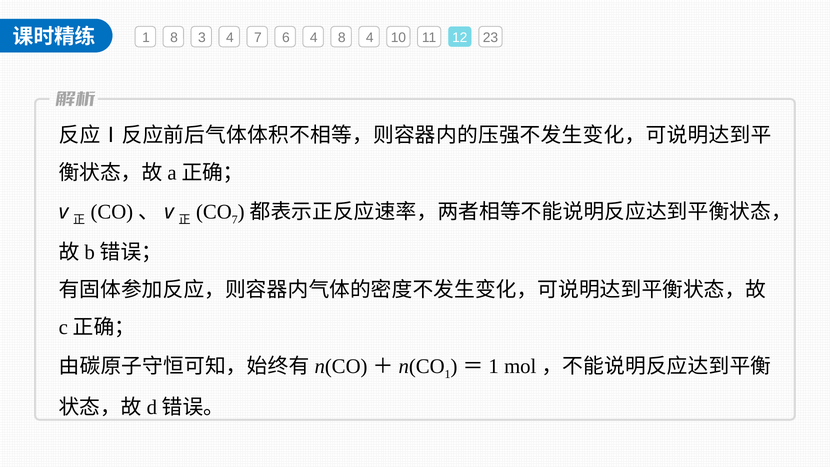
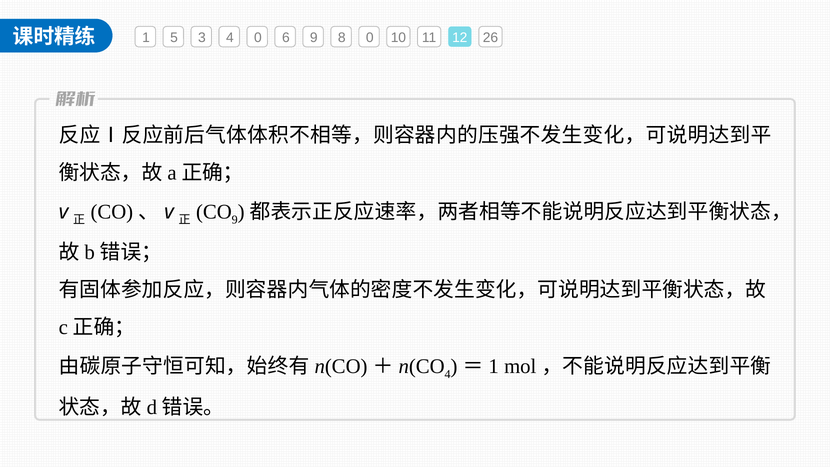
1 8: 8 -> 5
4 7: 7 -> 0
6 4: 4 -> 9
8 4: 4 -> 0
23: 23 -> 26
7 at (235, 220): 7 -> 9
1 at (448, 374): 1 -> 4
